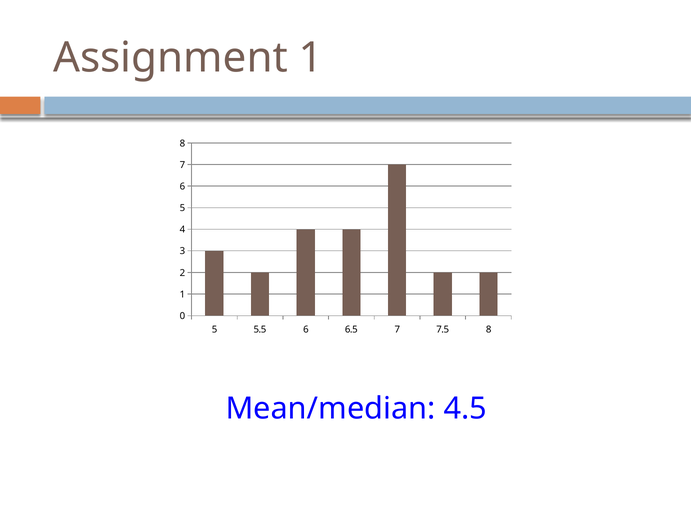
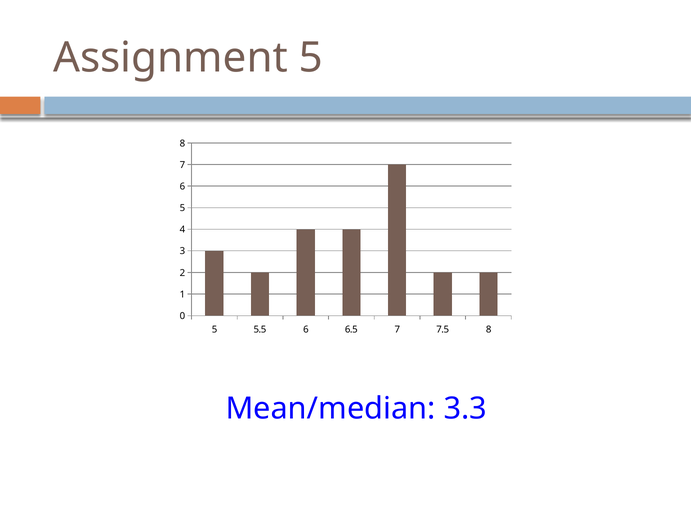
Assignment 1: 1 -> 5
4.5: 4.5 -> 3.3
